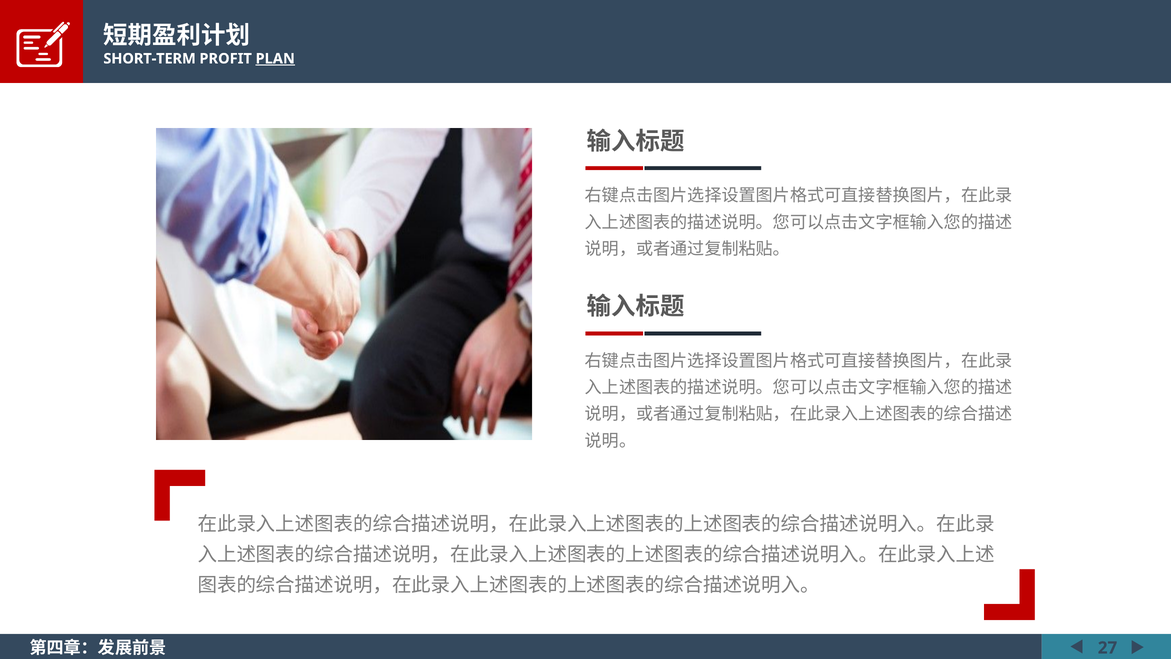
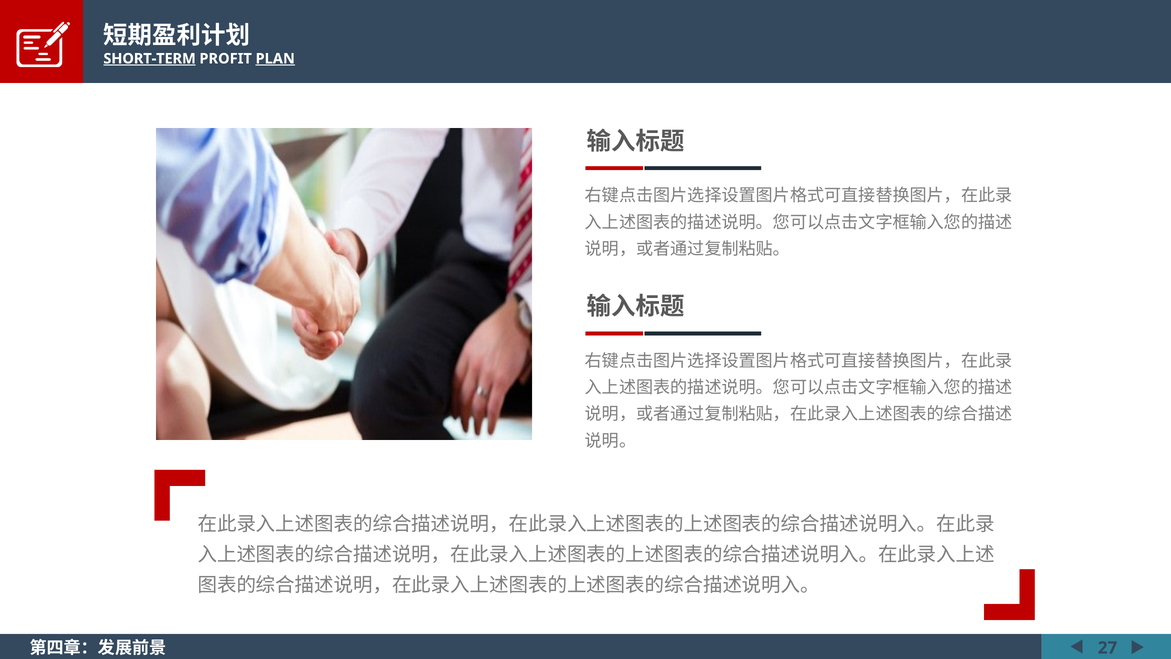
SHORT-TERM underline: none -> present
